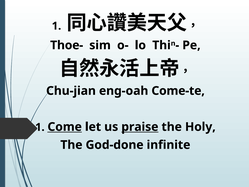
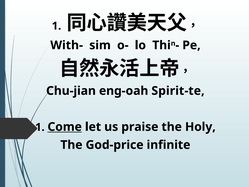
Thoe-: Thoe- -> With-
Come-te: Come-te -> Spirit-te
praise underline: present -> none
God-done: God-done -> God-price
